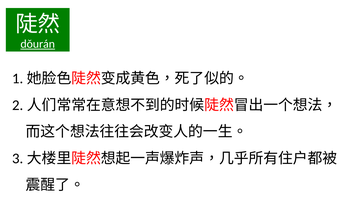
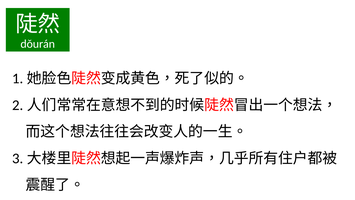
dǒurán underline: present -> none
